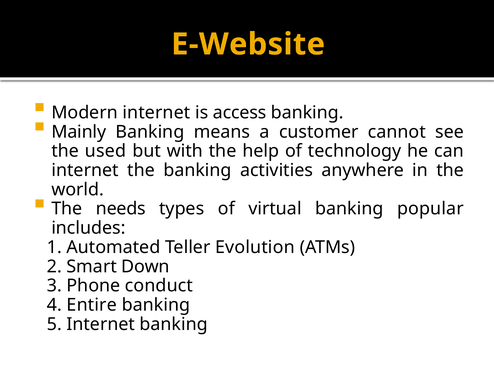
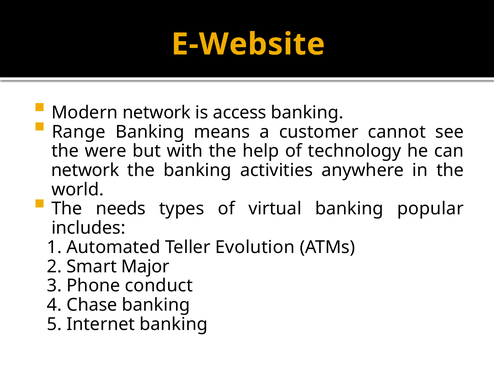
Modern internet: internet -> network
Mainly: Mainly -> Range
used: used -> were
internet at (85, 171): internet -> network
Down: Down -> Major
Entire: Entire -> Chase
